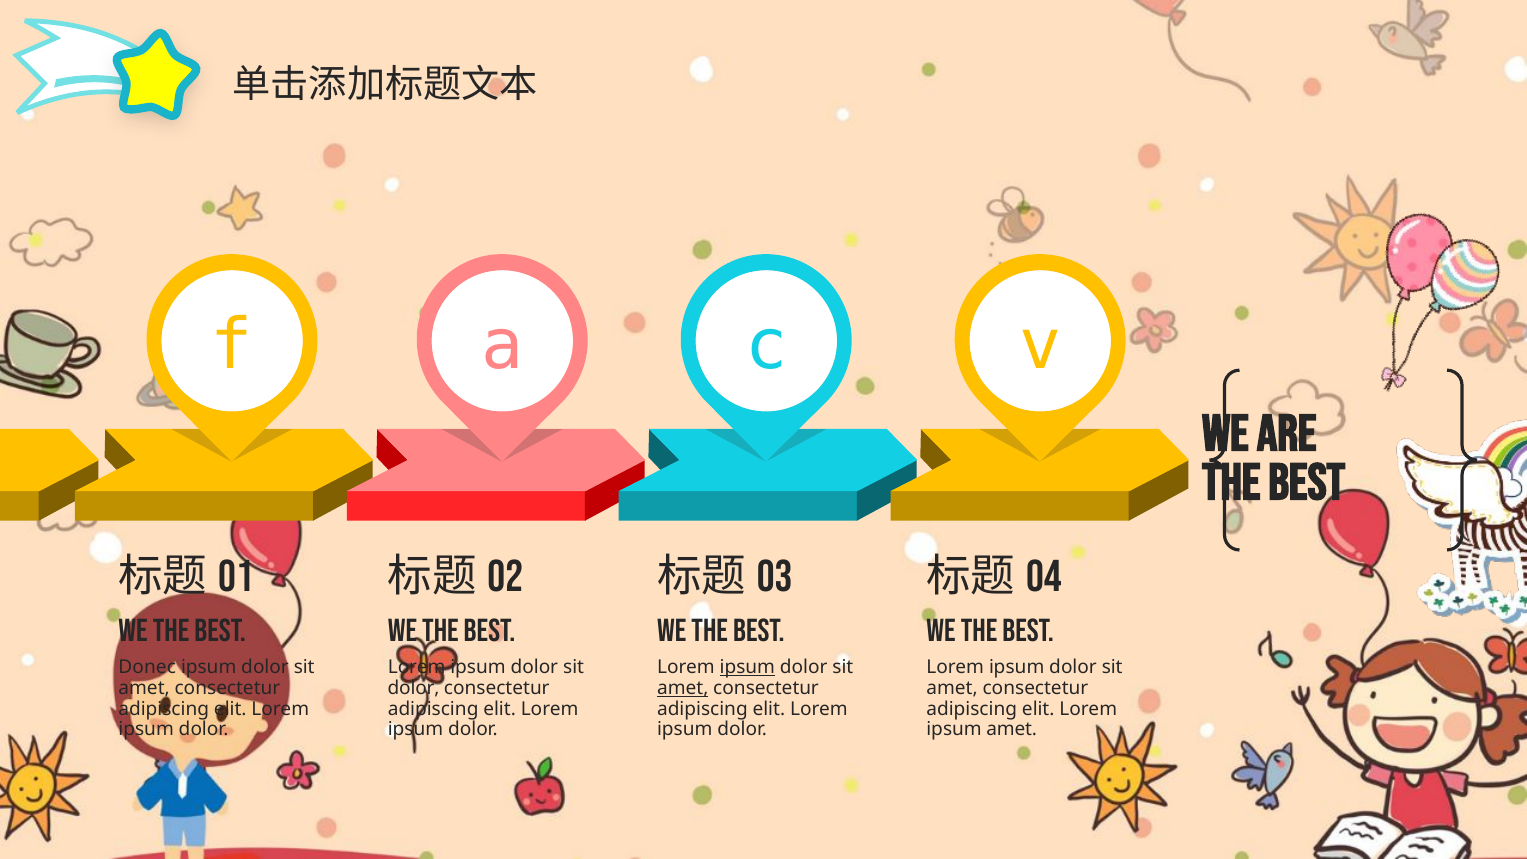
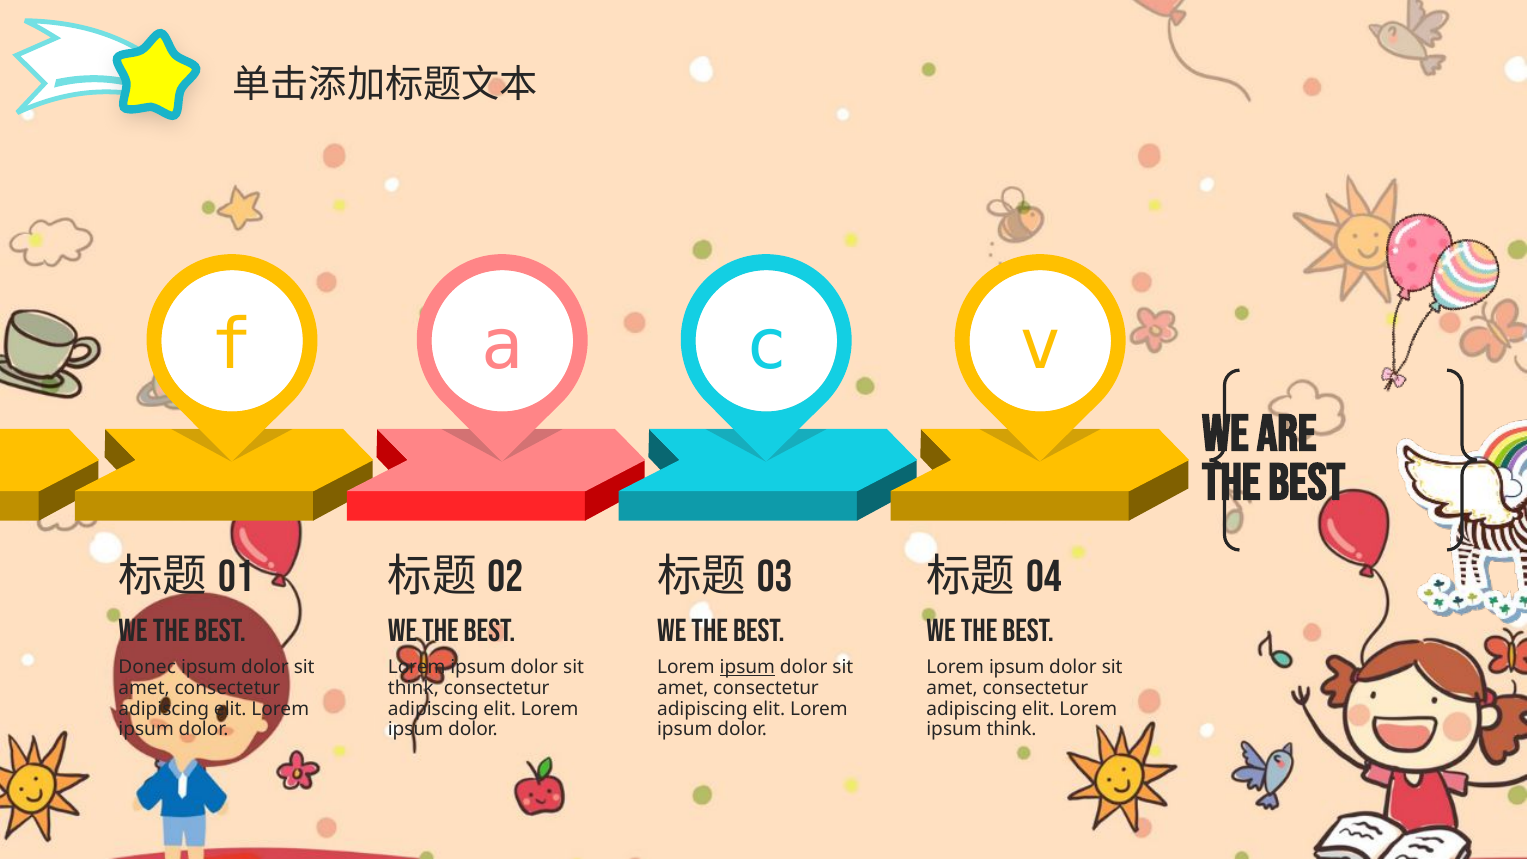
dolor at (414, 688): dolor -> think
amet at (683, 688) underline: present -> none
ipsum amet: amet -> think
